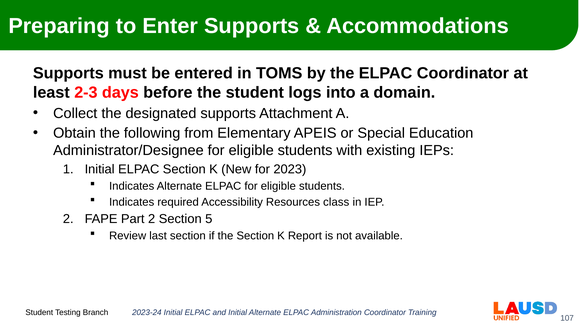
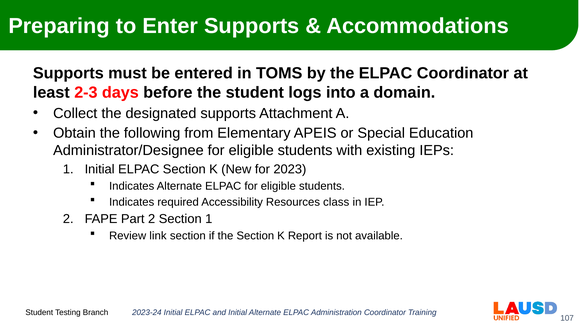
Section 5: 5 -> 1
last: last -> link
